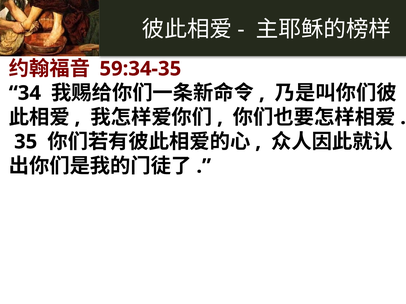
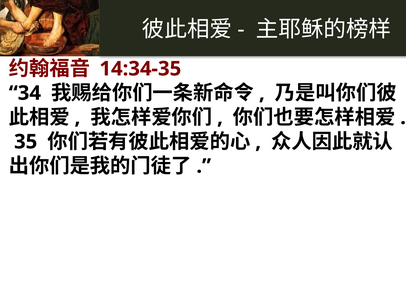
59:34-35: 59:34-35 -> 14:34-35
